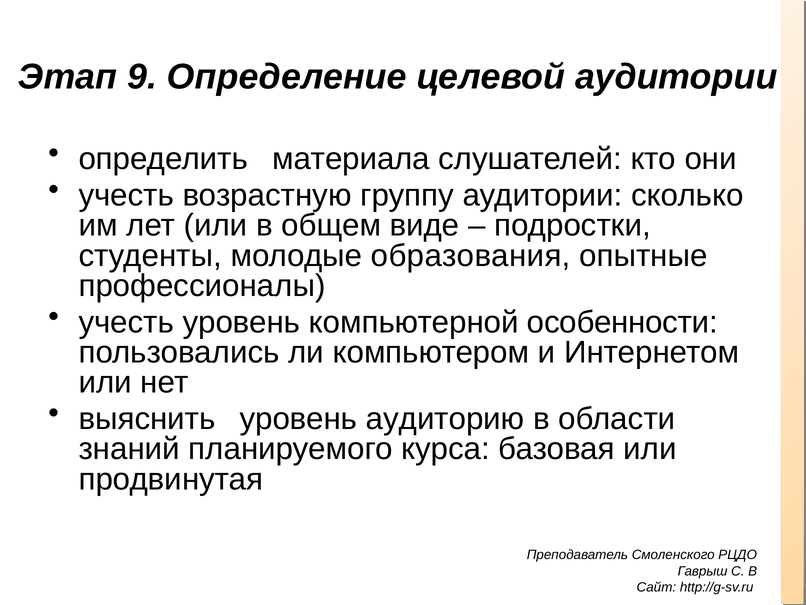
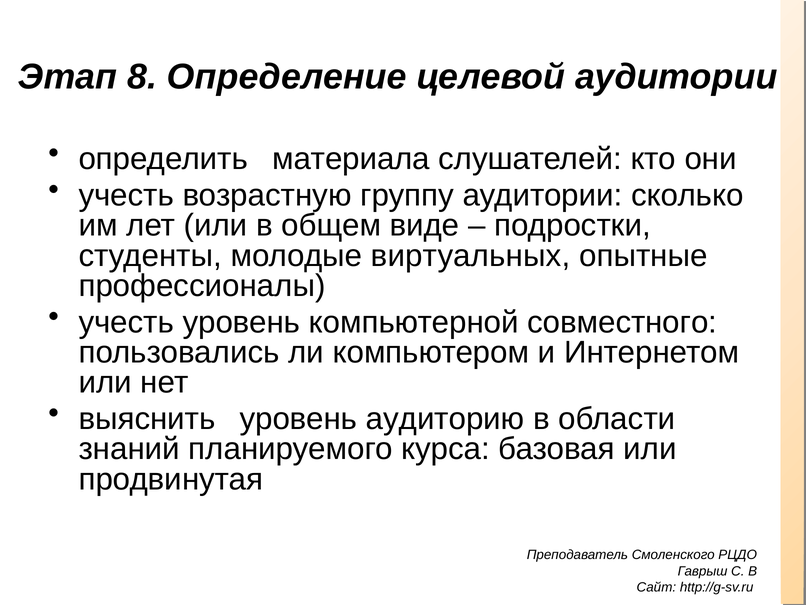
9: 9 -> 8
образования: образования -> виртуальных
особенности: особенности -> совместного
